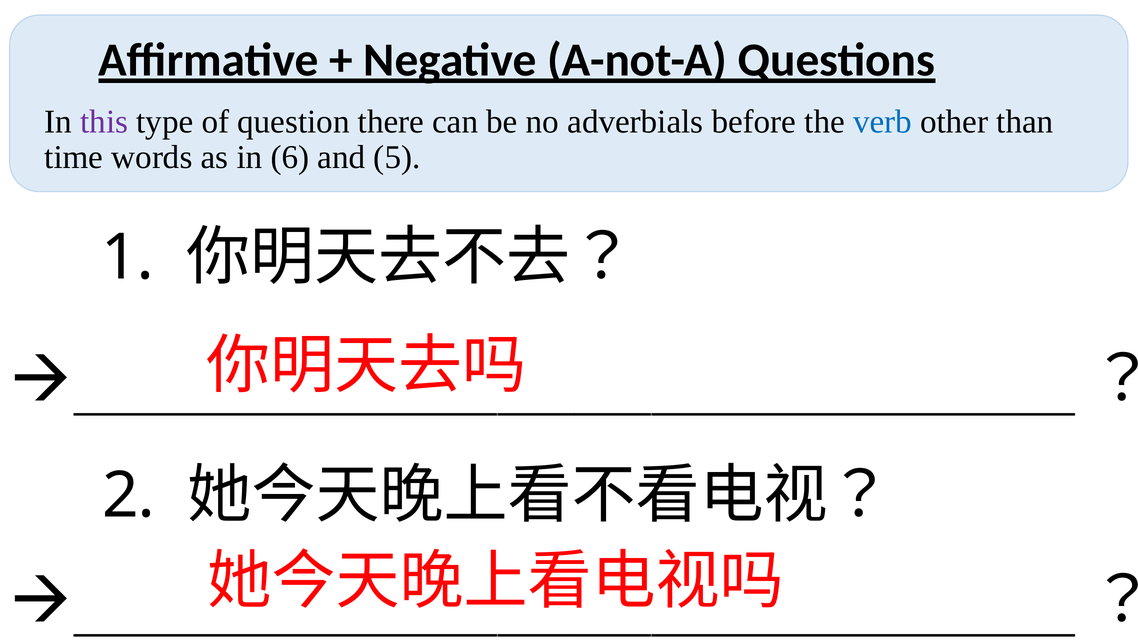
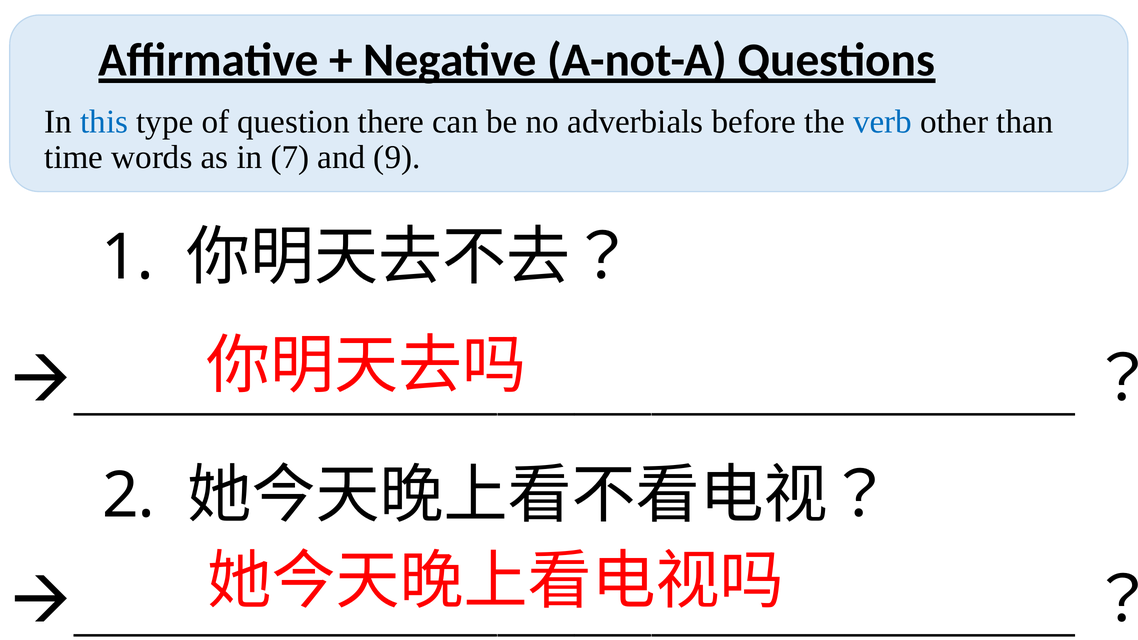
this colour: purple -> blue
6: 6 -> 7
5: 5 -> 9
